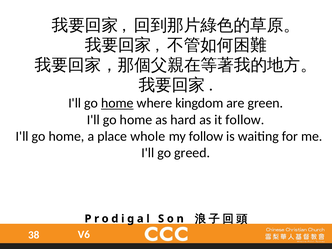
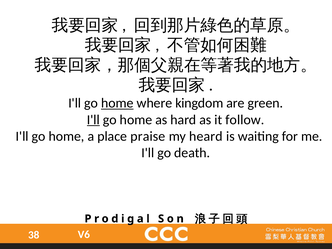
I'll at (93, 120) underline: none -> present
whole: whole -> praise
my follow: follow -> heard
greed: greed -> death
